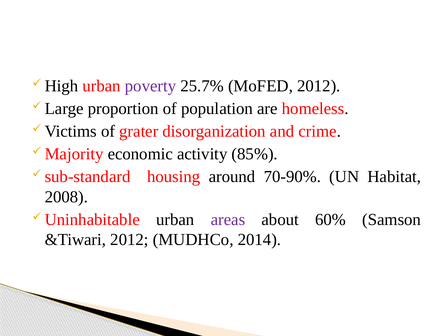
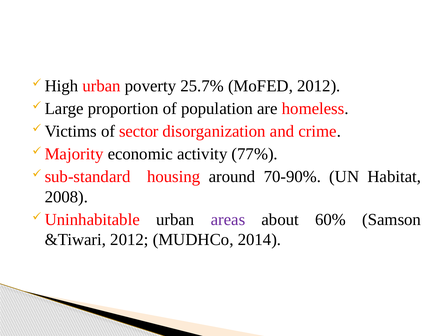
poverty colour: purple -> black
grater: grater -> sector
85%: 85% -> 77%
